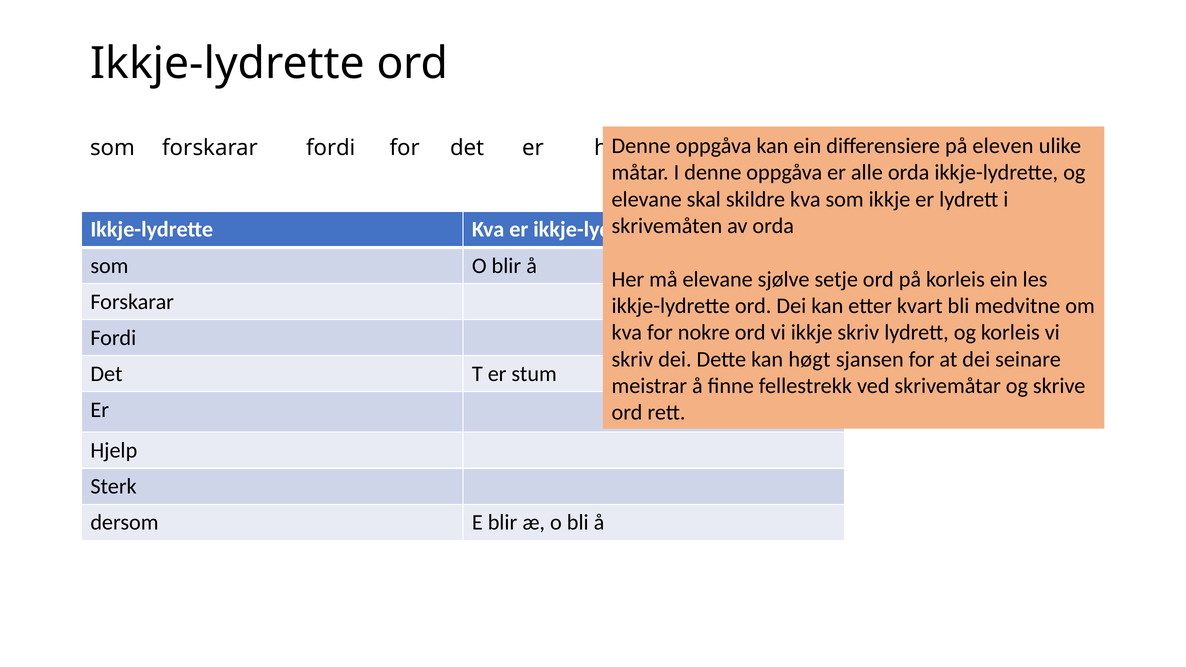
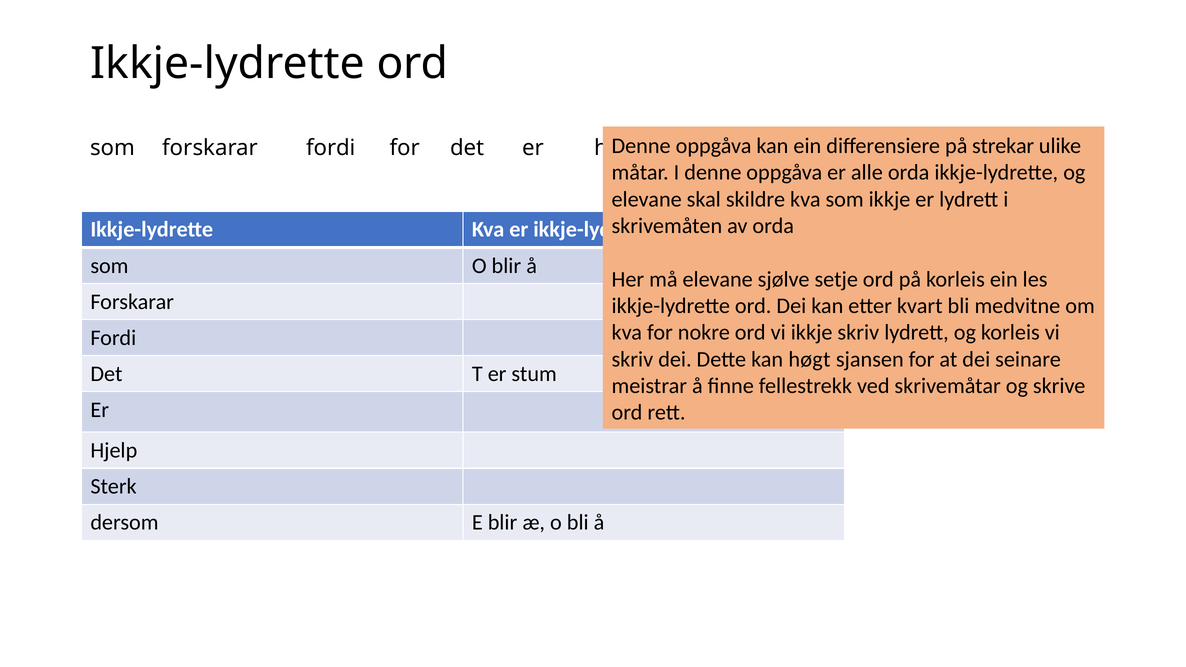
eleven: eleven -> strekar
